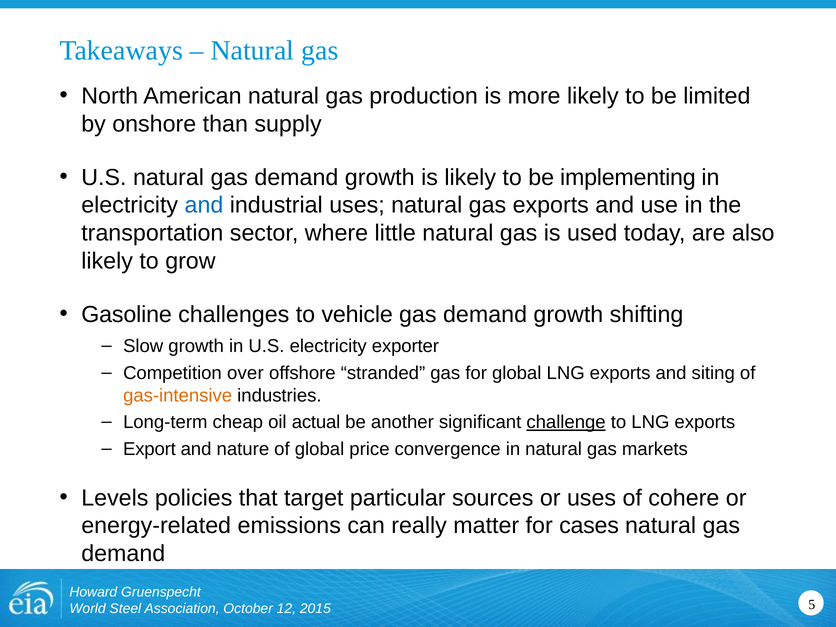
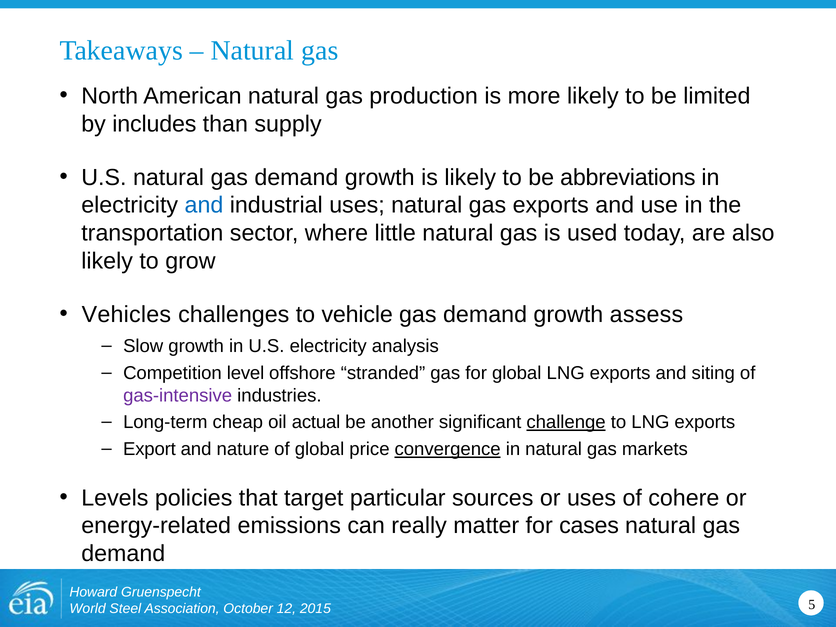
onshore: onshore -> includes
implementing: implementing -> abbreviations
Gasoline: Gasoline -> Vehicles
shifting: shifting -> assess
exporter: exporter -> analysis
over: over -> level
gas-intensive colour: orange -> purple
convergence underline: none -> present
